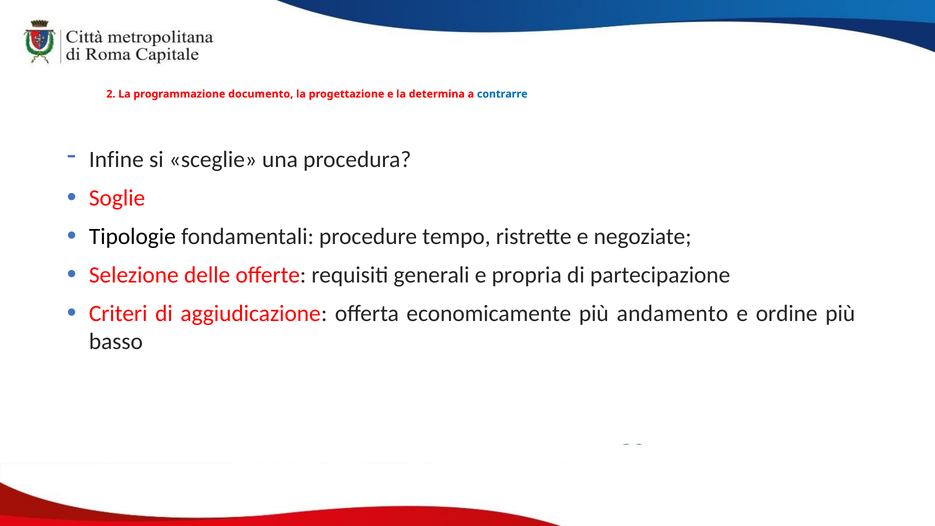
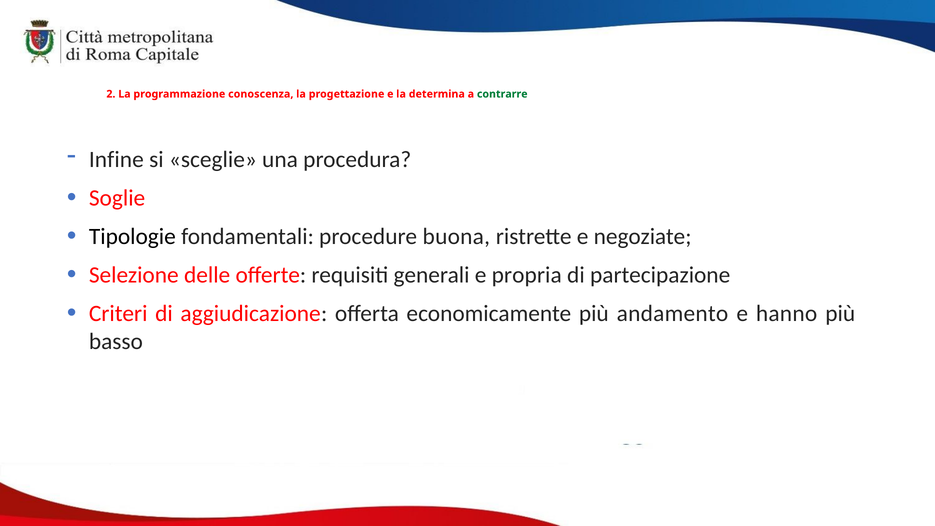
documento: documento -> conoscenza
contrarre colour: blue -> green
tempo: tempo -> buona
ordine: ordine -> hanno
